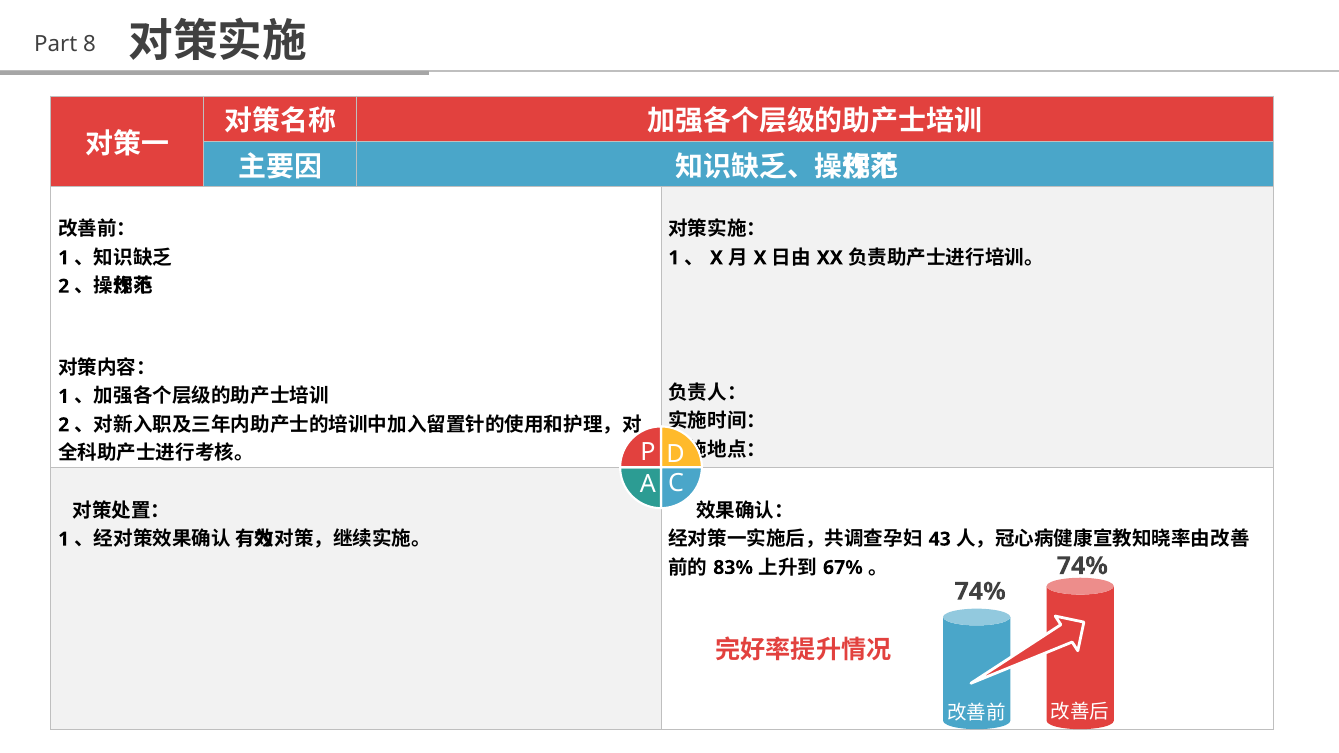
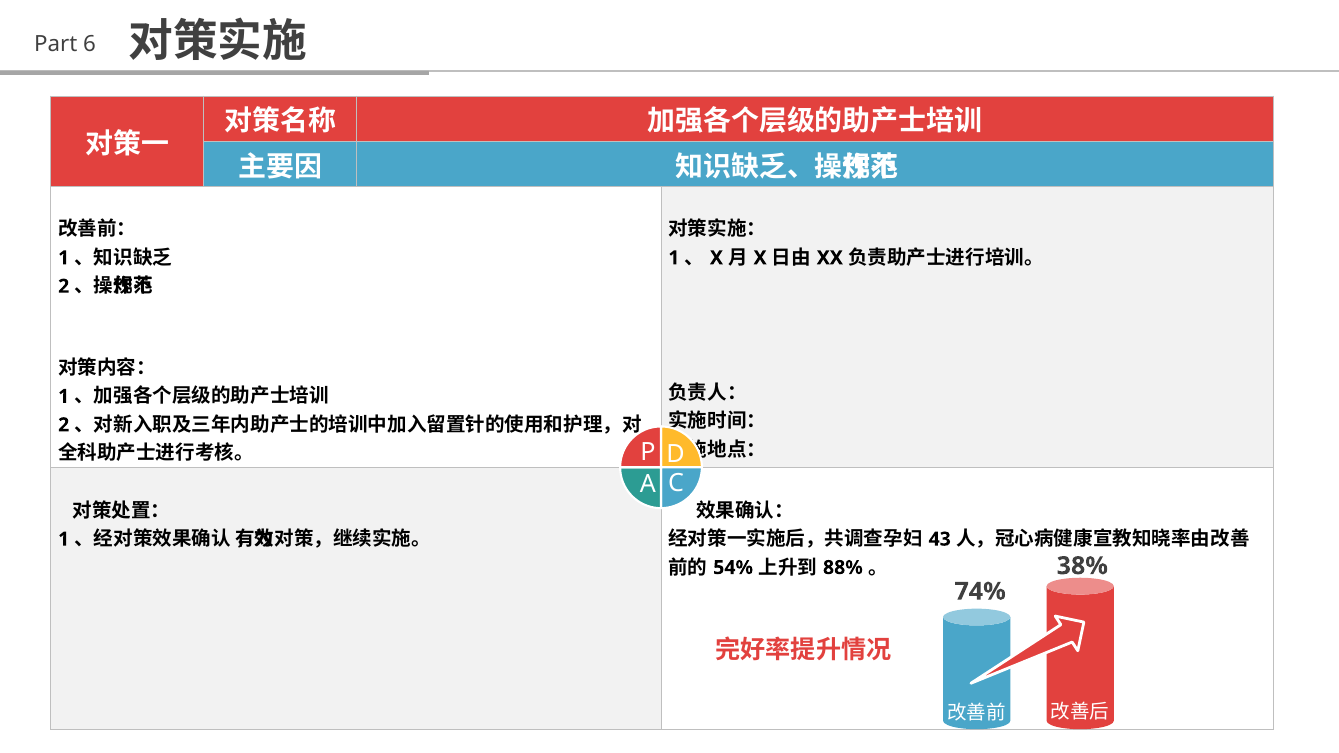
8: 8 -> 6
83%: 83% -> 54%
67%: 67% -> 88%
74% at (1082, 566): 74% -> 38%
